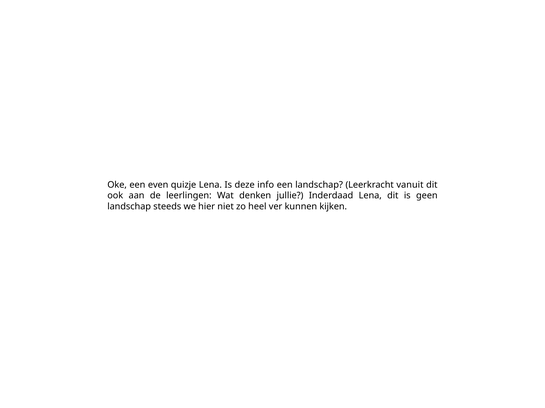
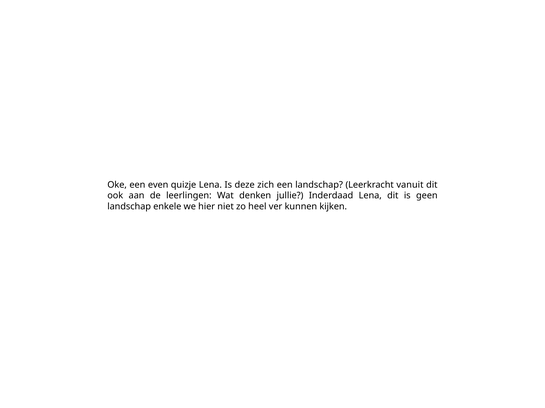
info: info -> zich
steeds: steeds -> enkele
